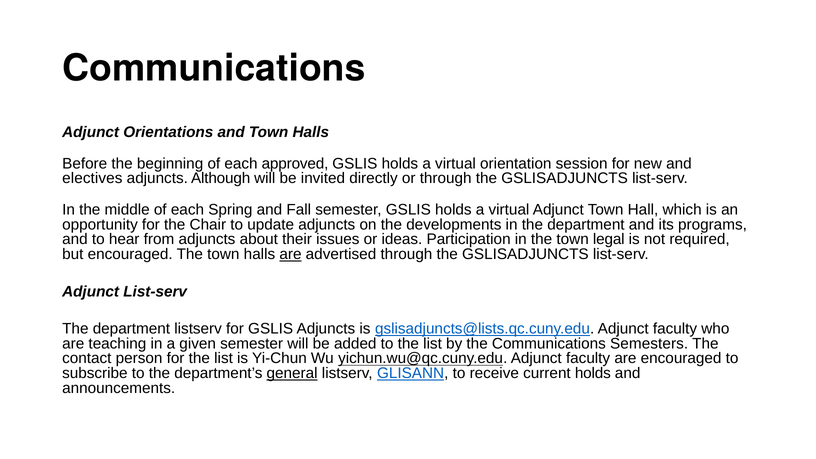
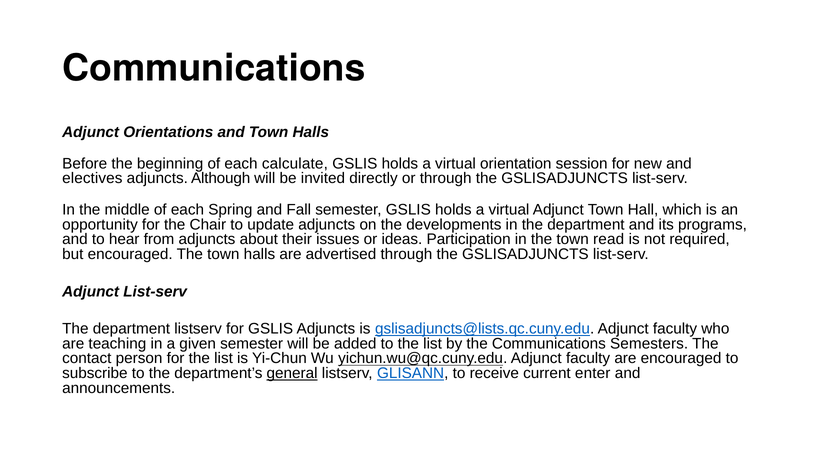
approved: approved -> calculate
legal: legal -> read
are at (290, 254) underline: present -> none
current holds: holds -> enter
